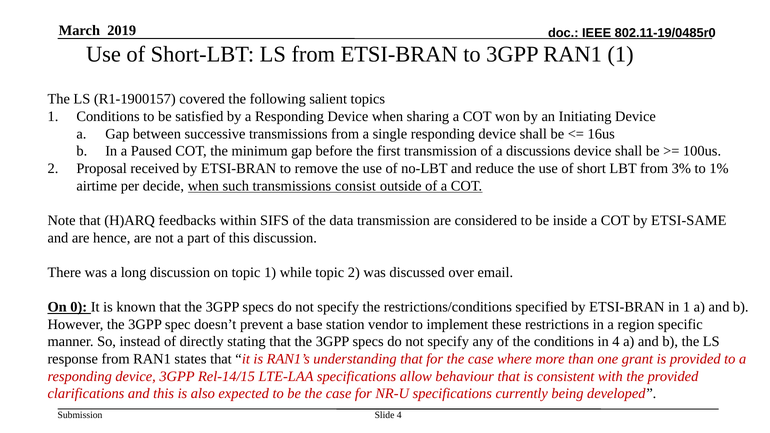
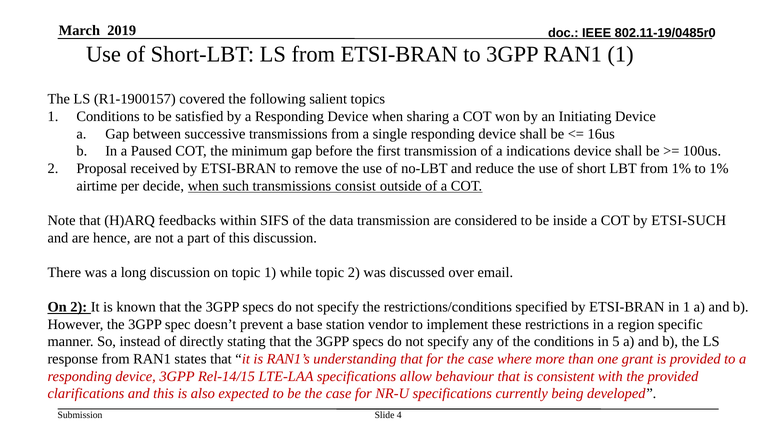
discussions: discussions -> indications
from 3%: 3% -> 1%
ETSI-SAME: ETSI-SAME -> ETSI-SUCH
On 0: 0 -> 2
in 4: 4 -> 5
